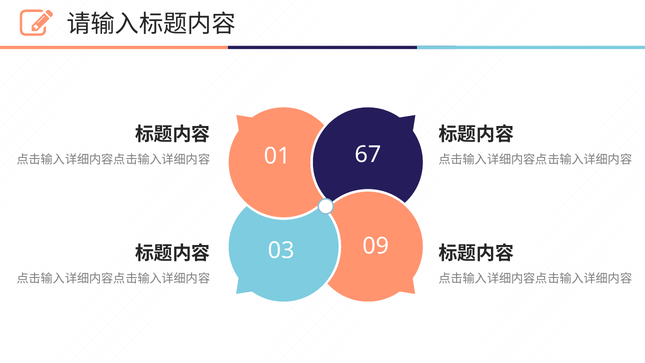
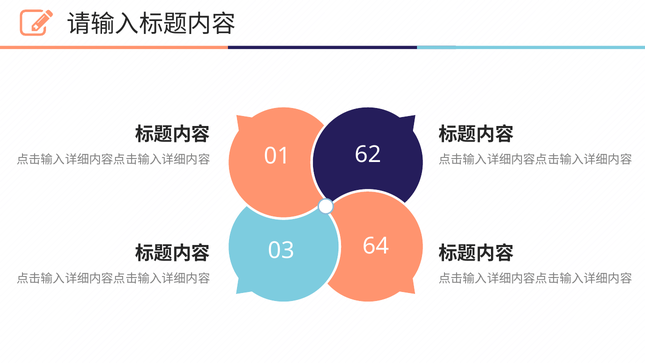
67: 67 -> 62
09: 09 -> 64
